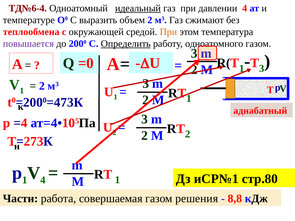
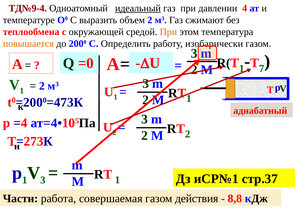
ТД№6-4: ТД№6-4 -> ТД№9-4
повышается colour: purple -> orange
Определить underline: present -> none
одноатомного: одноатомного -> изобарически
T 3: 3 -> 7
V 4: 4 -> 3
стр.80: стр.80 -> стр.37
решения: решения -> действия
